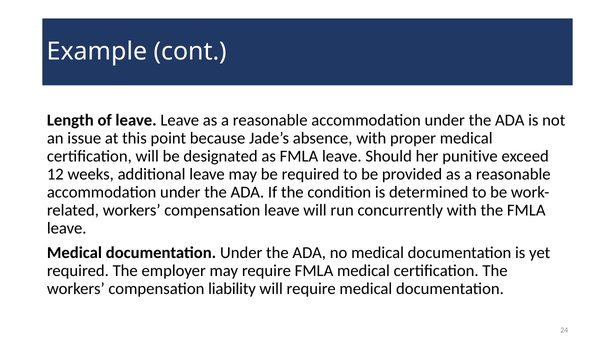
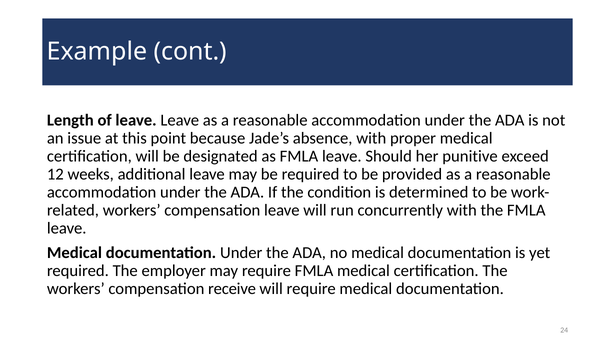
liability: liability -> receive
